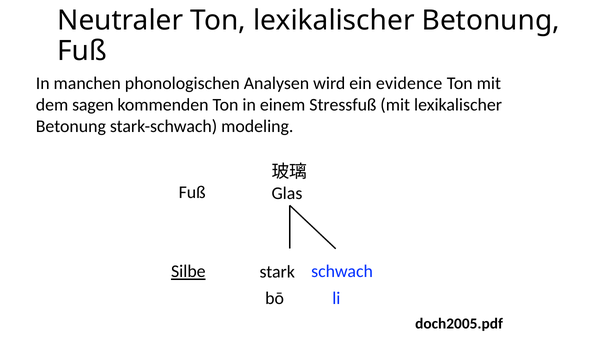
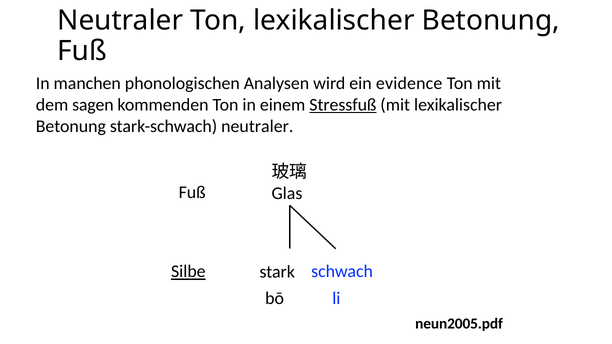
Stressfuß underline: none -> present
stark-schwach modeling: modeling -> neutraler
doch2005.pdf: doch2005.pdf -> neun2005.pdf
